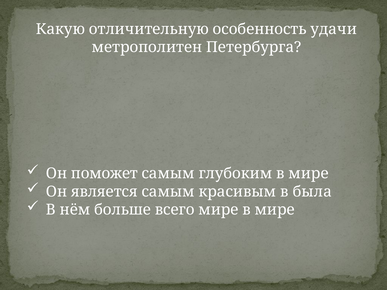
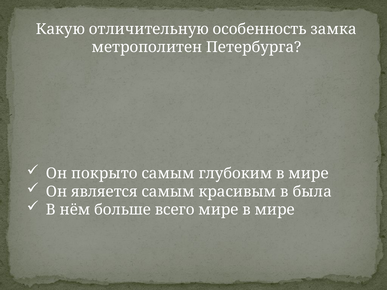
удачи: удачи -> замка
поможет: поможет -> покрыто
